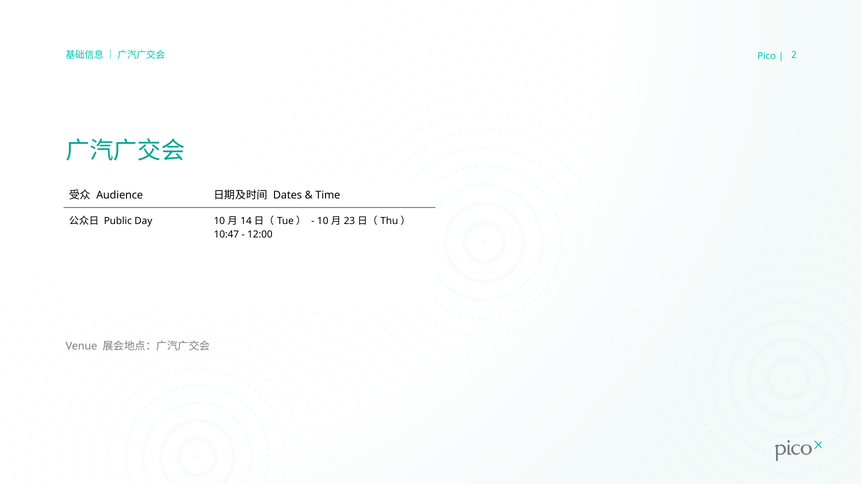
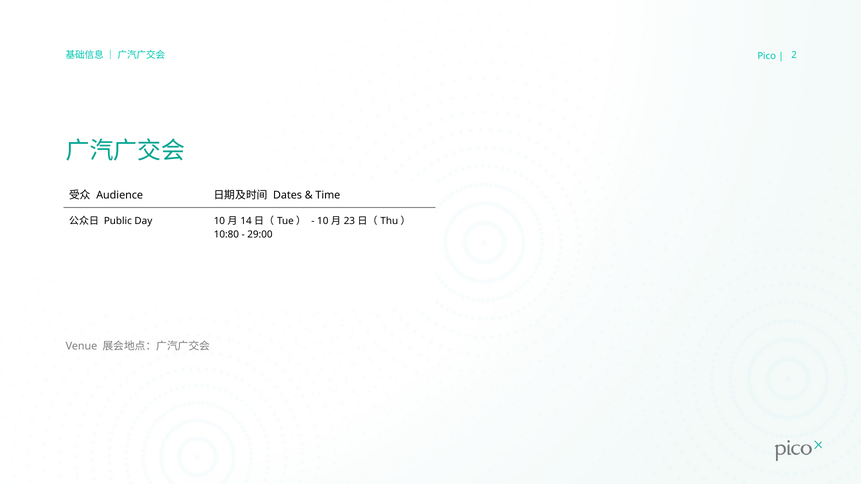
10:47: 10:47 -> 10:80
12:00: 12:00 -> 29:00
